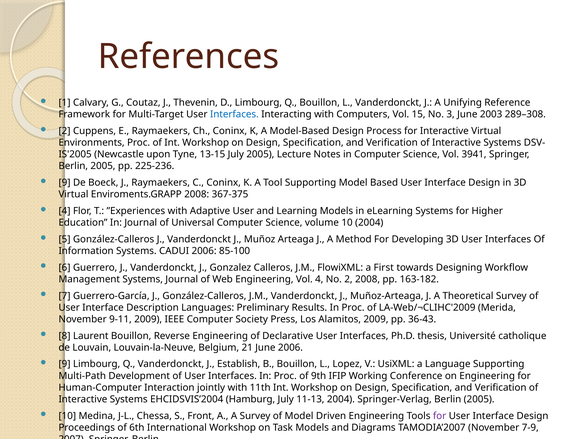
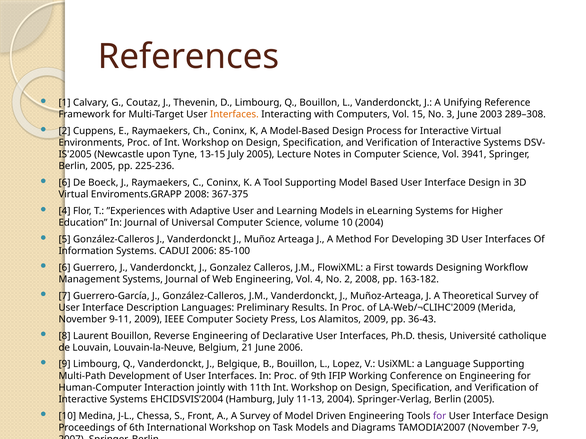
Interfaces at (234, 114) colour: blue -> orange
9 at (65, 183): 9 -> 6
Establish: Establish -> Belgique
